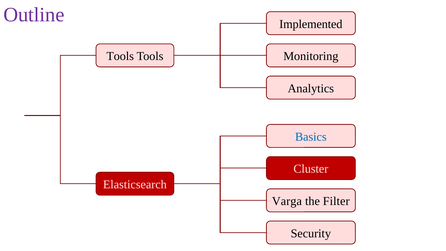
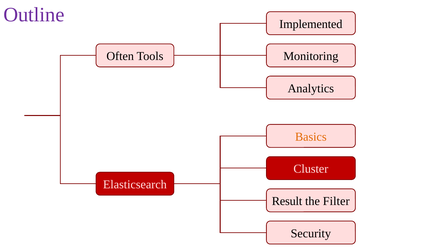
Tools at (120, 56): Tools -> Often
Basics colour: blue -> orange
Varga: Varga -> Result
